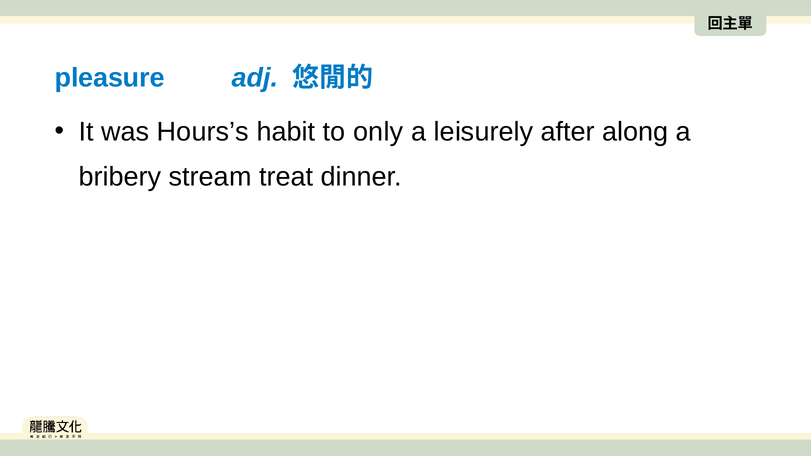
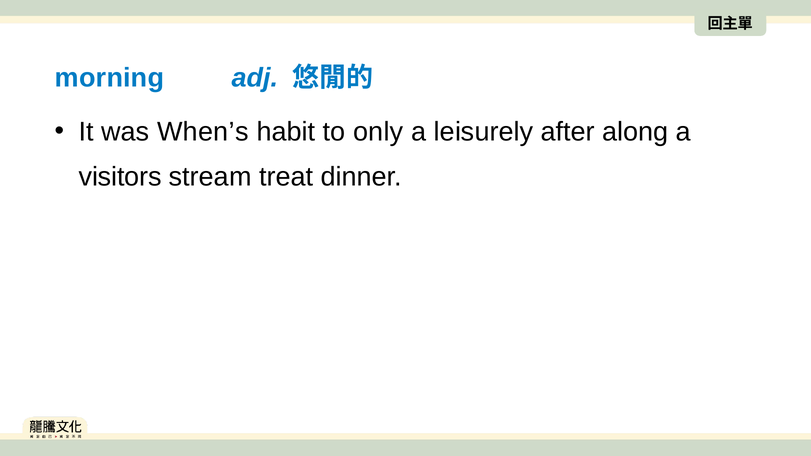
pleasure: pleasure -> morning
Hours’s: Hours’s -> When’s
bribery: bribery -> visitors
